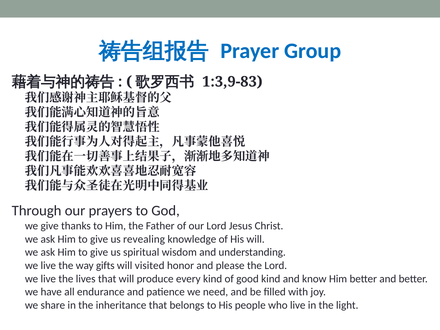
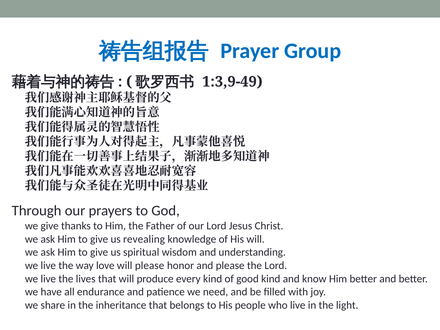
1:3,9-83: 1:3,9-83 -> 1:3,9-49
gifts: gifts -> love
will visited: visited -> please
